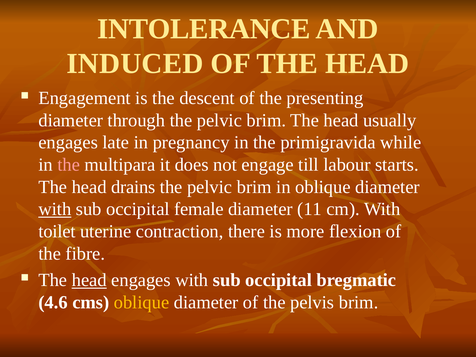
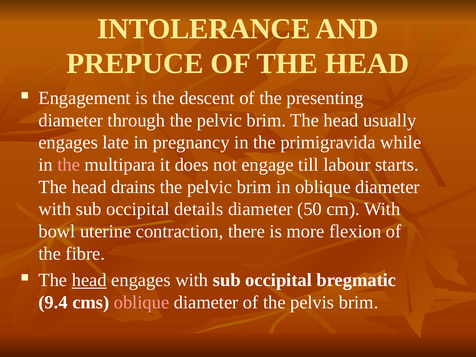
INDUCED: INDUCED -> PREPUCE
with at (55, 209) underline: present -> none
female: female -> details
11: 11 -> 50
toilet: toilet -> bowl
4.6: 4.6 -> 9.4
oblique at (142, 302) colour: yellow -> pink
